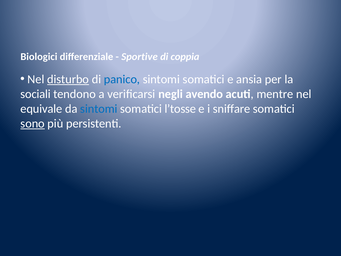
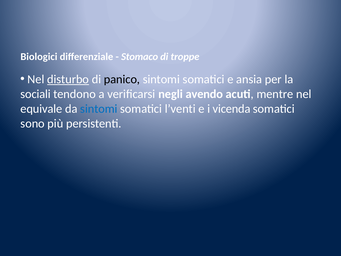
Sportive: Sportive -> Stomaco
coppia: coppia -> troppe
panico colour: blue -> black
l’tosse: l’tosse -> l’venti
sniffare: sniffare -> vicenda
sono underline: present -> none
